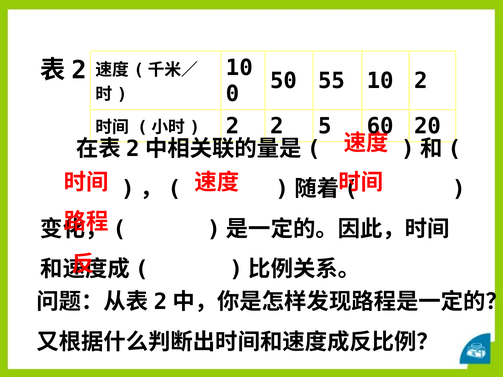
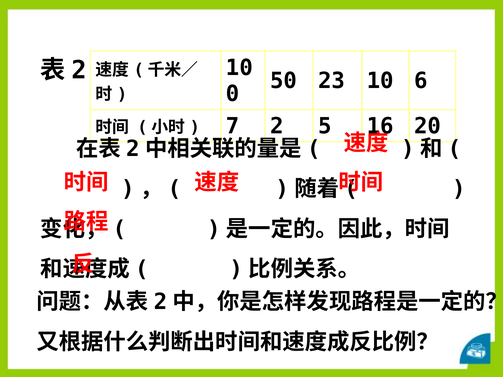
55: 55 -> 23
10 2: 2 -> 6
2 at (233, 126): 2 -> 7
60: 60 -> 16
